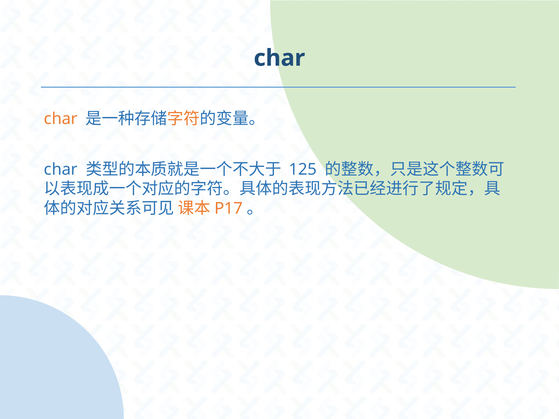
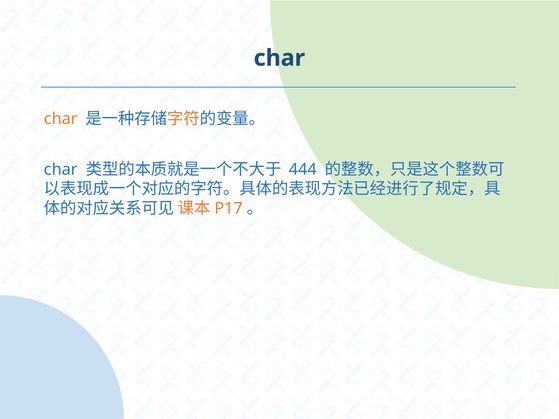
125: 125 -> 444
